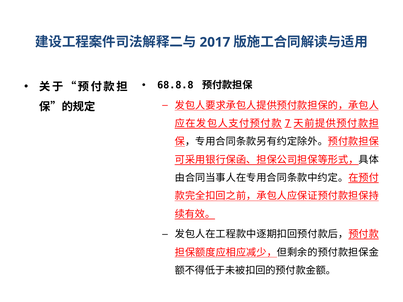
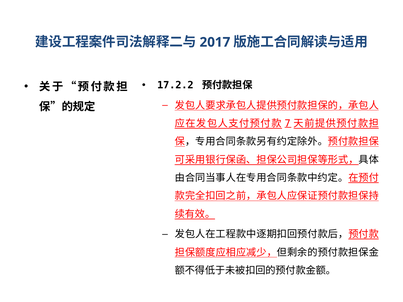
68.8.8: 68.8.8 -> 17.2.2
